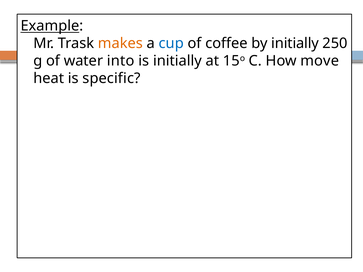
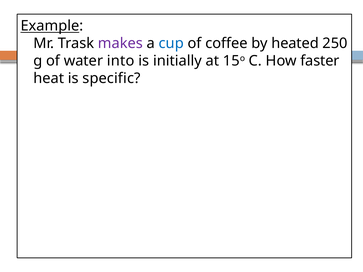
makes colour: orange -> purple
by initially: initially -> heated
move: move -> faster
